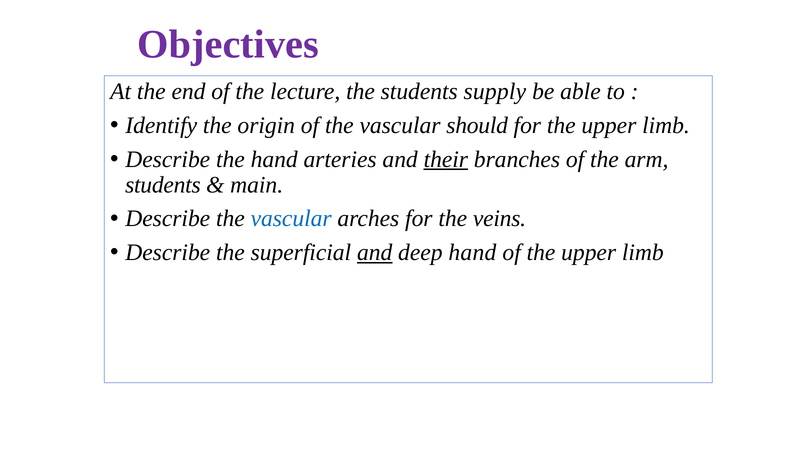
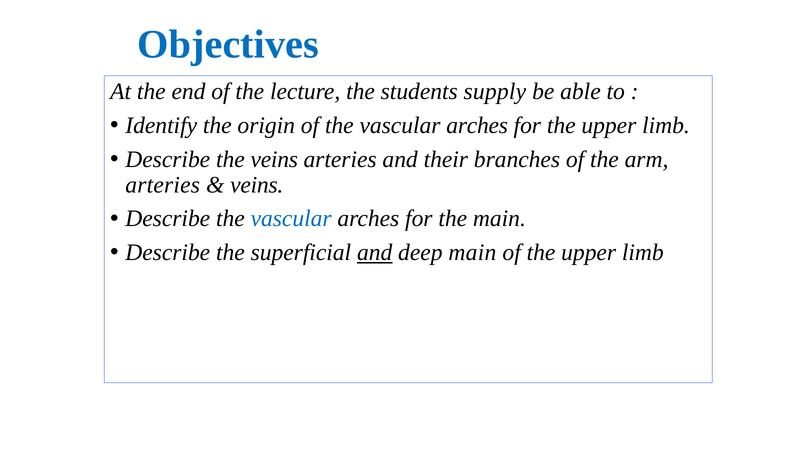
Objectives colour: purple -> blue
of the vascular should: should -> arches
the hand: hand -> veins
their underline: present -> none
students at (163, 185): students -> arteries
main at (257, 185): main -> veins
the veins: veins -> main
deep hand: hand -> main
